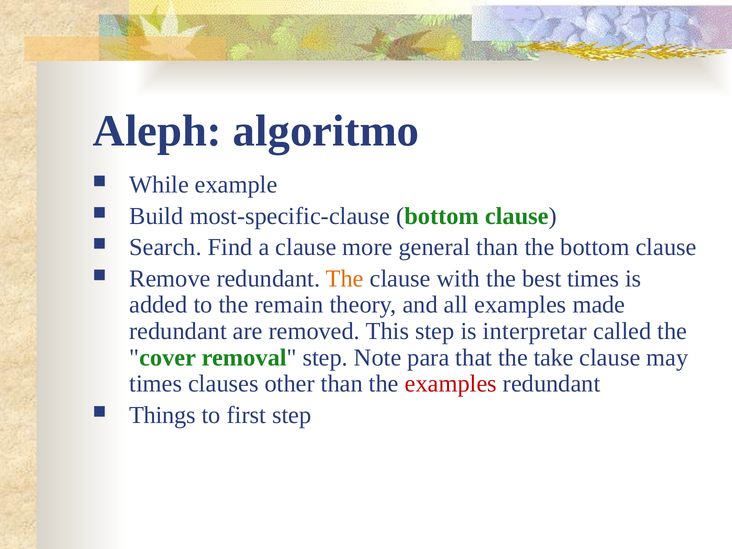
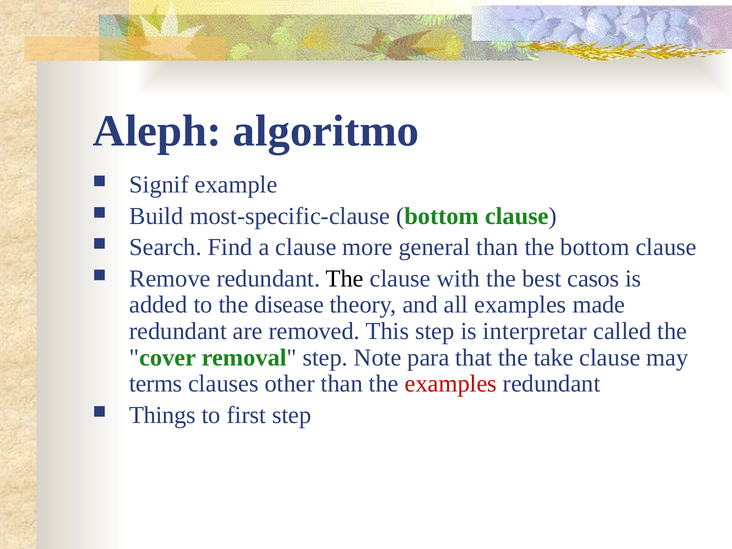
While: While -> Signif
The at (345, 279) colour: orange -> black
best times: times -> casos
remain: remain -> disease
times at (156, 384): times -> terms
